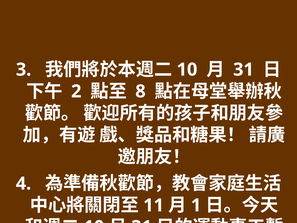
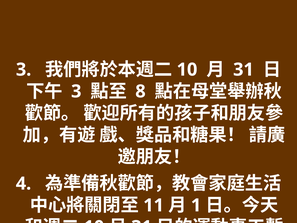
2 at (76, 91): 2 -> 3
